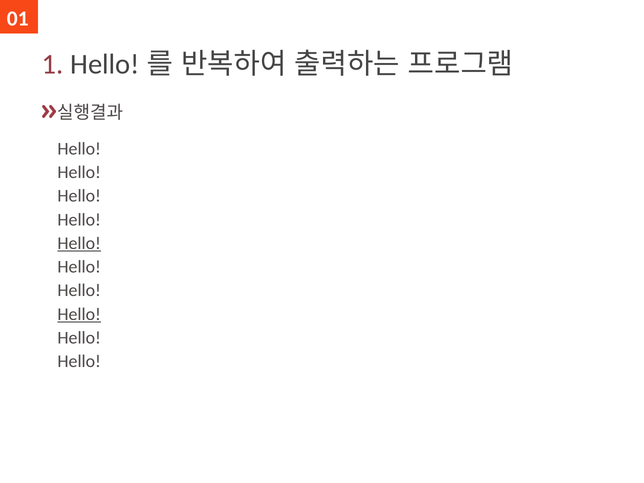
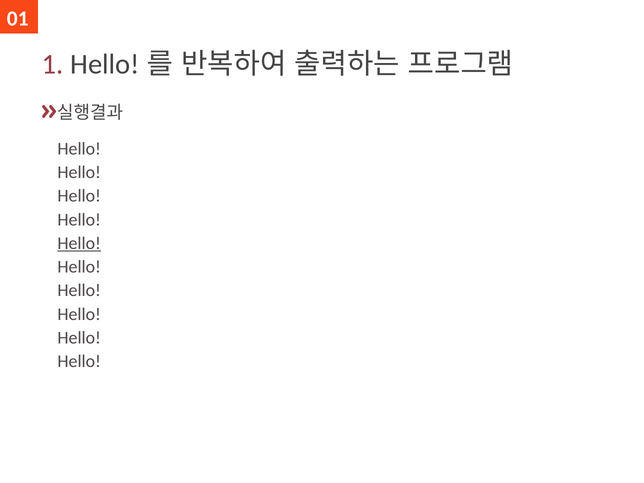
Hello at (79, 314) underline: present -> none
